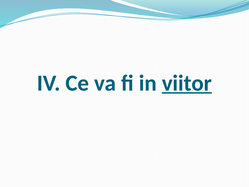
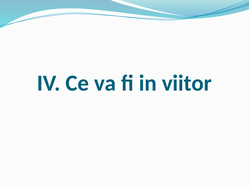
viitor underline: present -> none
